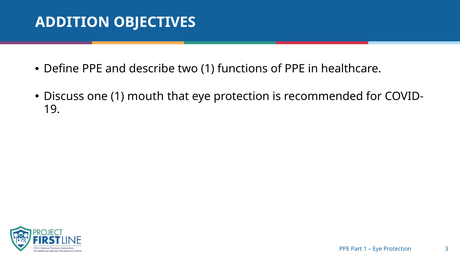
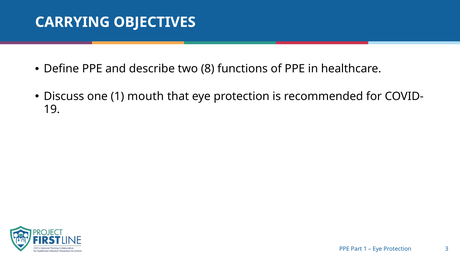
ADDITION: ADDITION -> CARRYING
two 1: 1 -> 8
